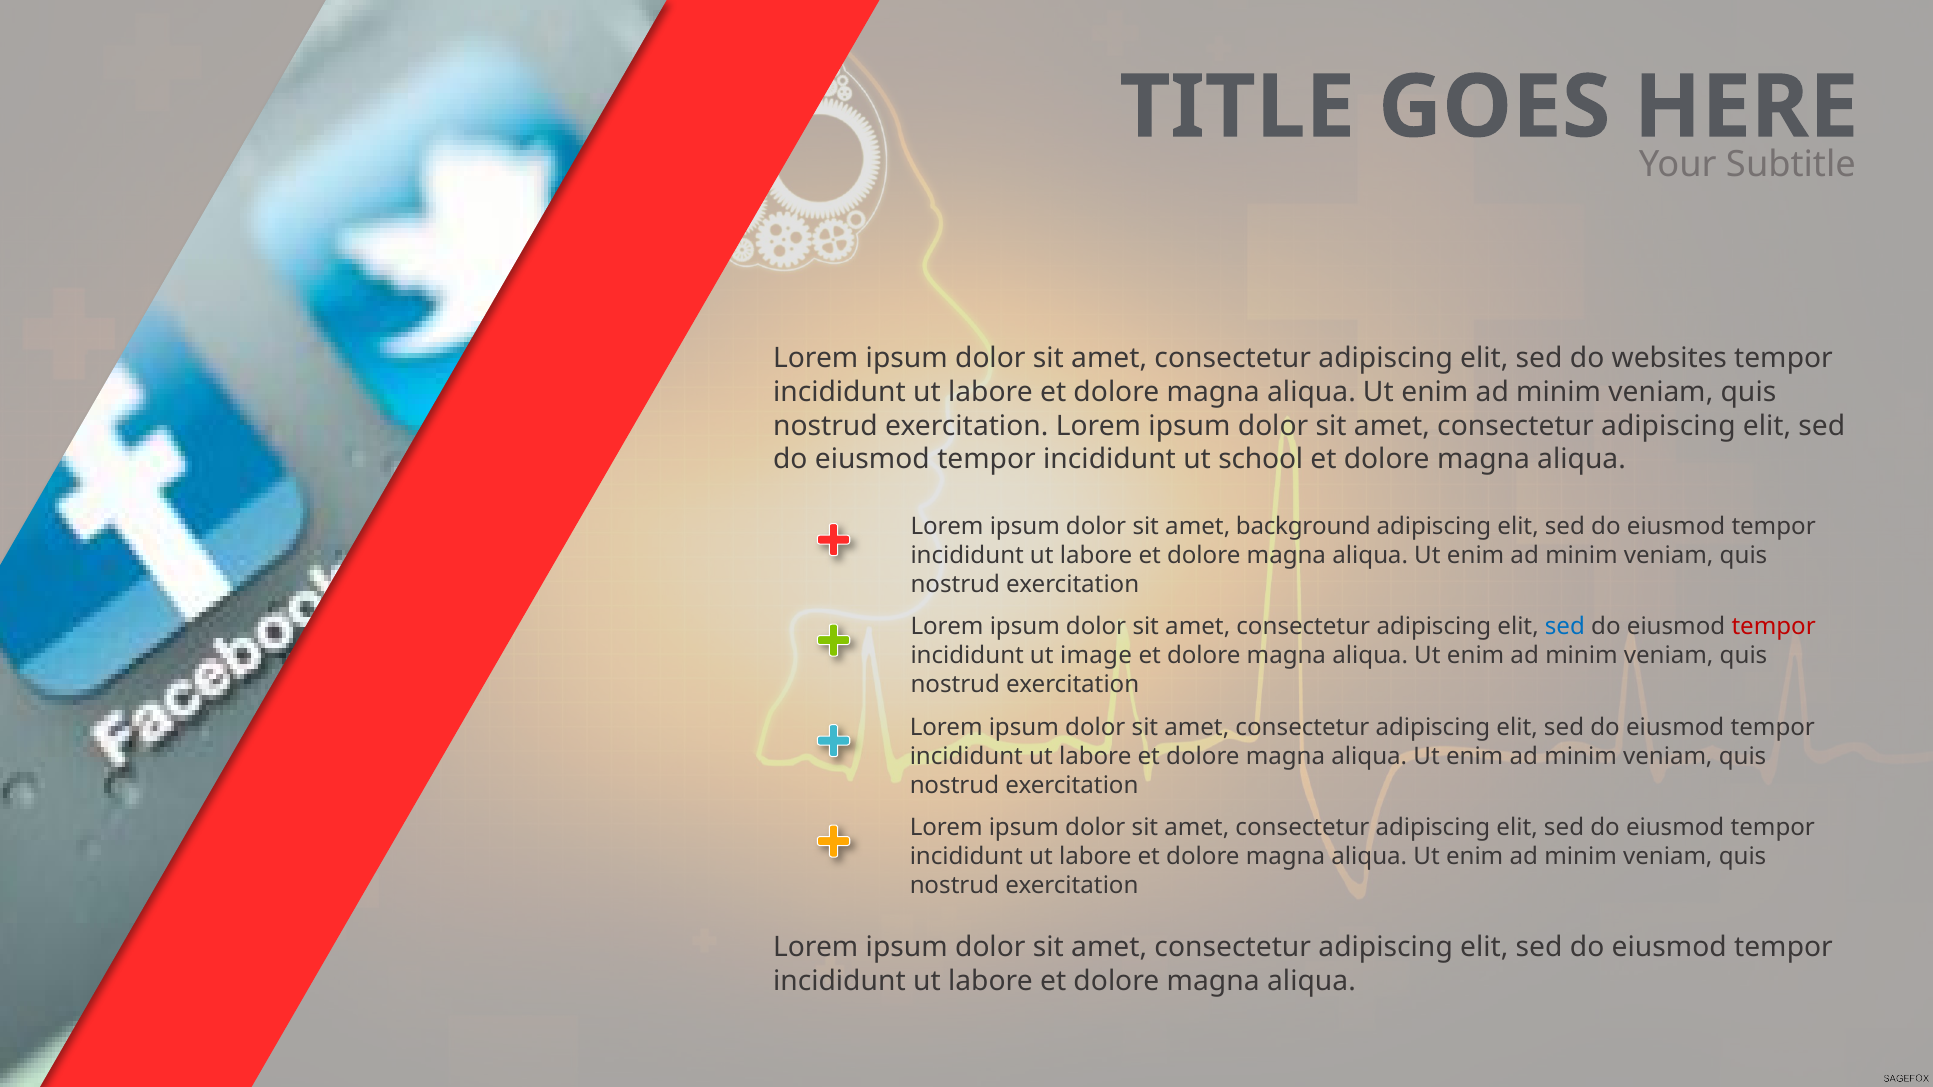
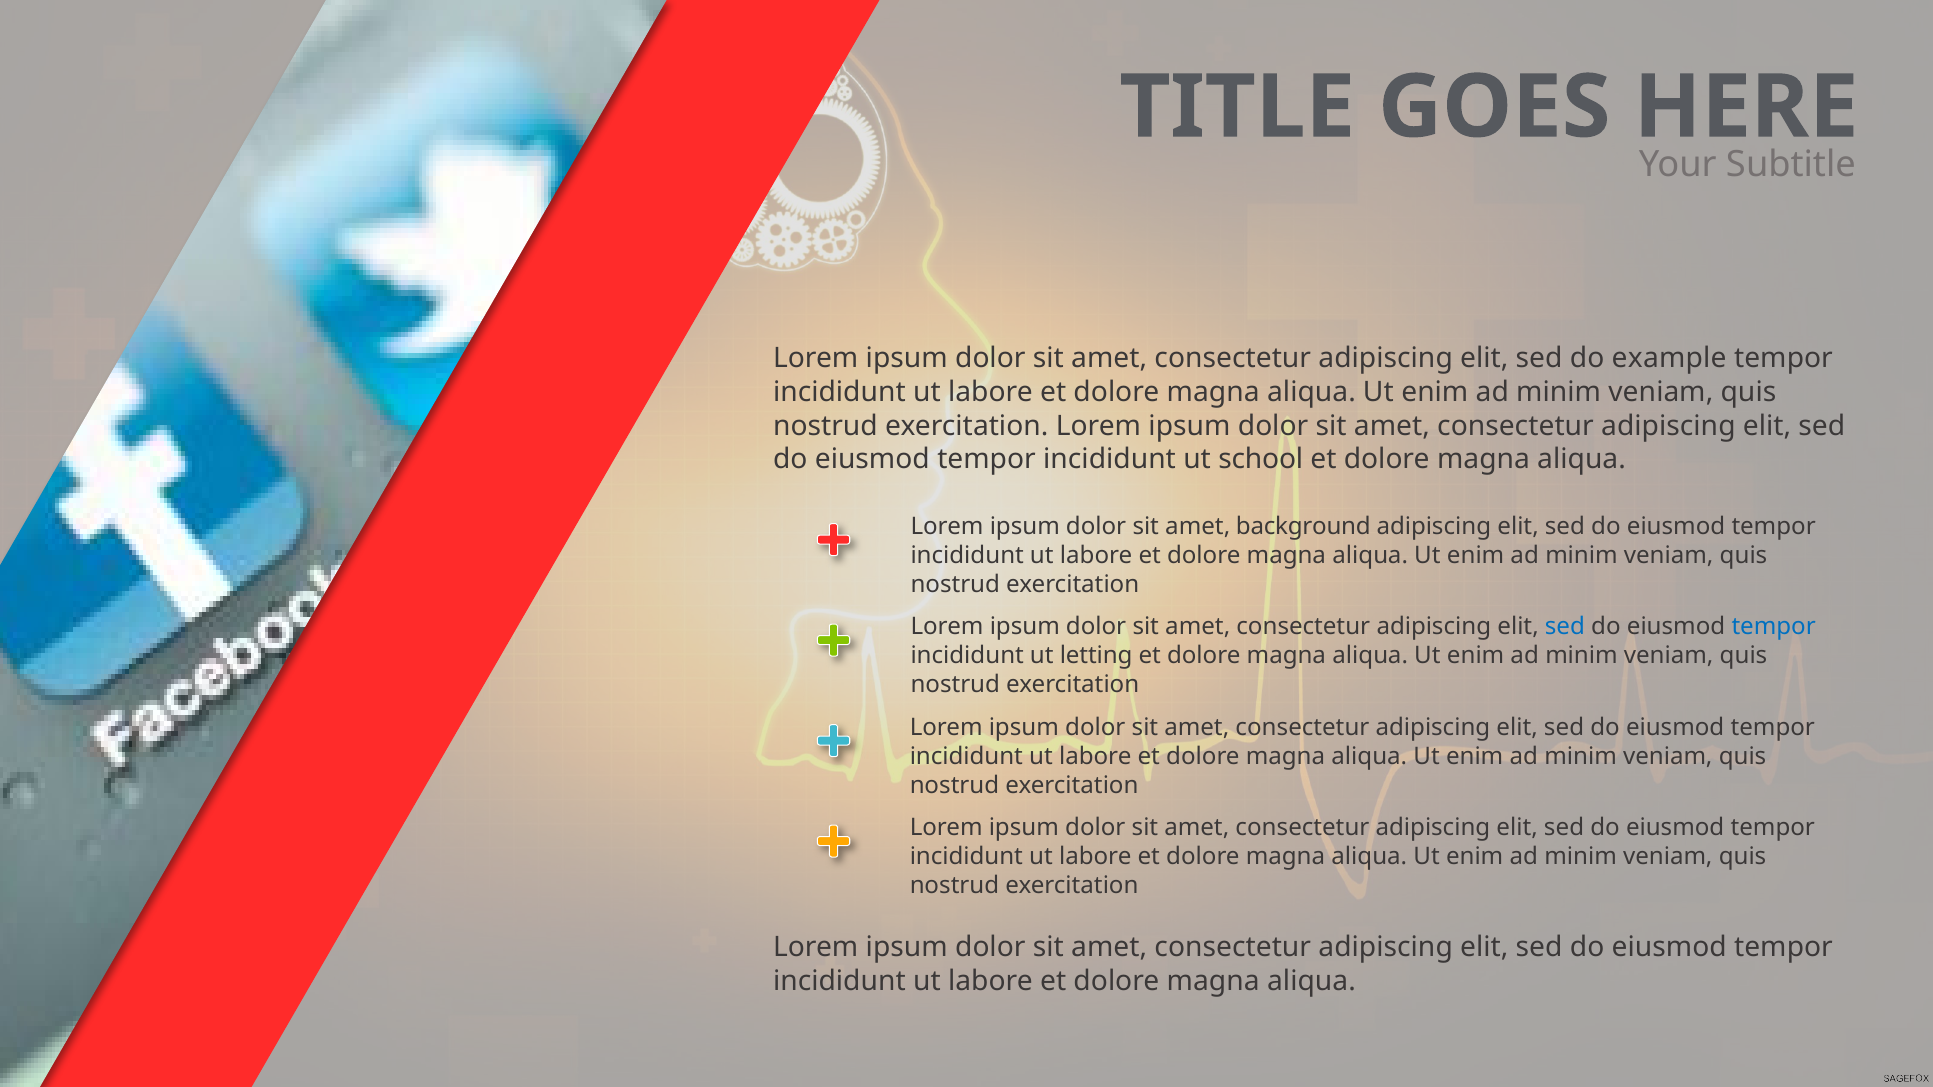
websites: websites -> example
tempor at (1774, 627) colour: red -> blue
image: image -> letting
